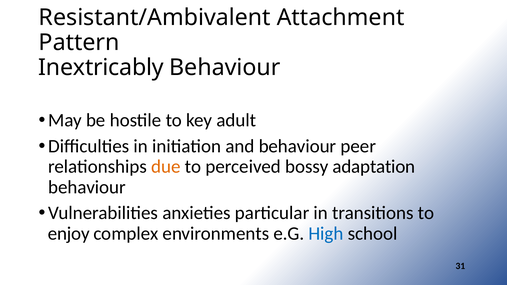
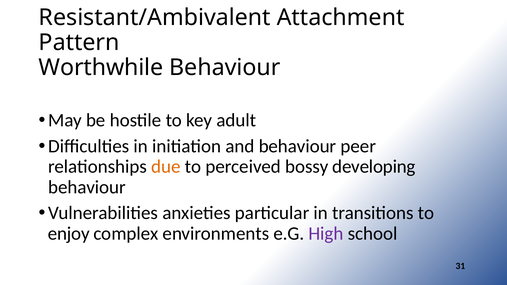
Inextricably: Inextricably -> Worthwhile
adaptation: adaptation -> developing
High colour: blue -> purple
